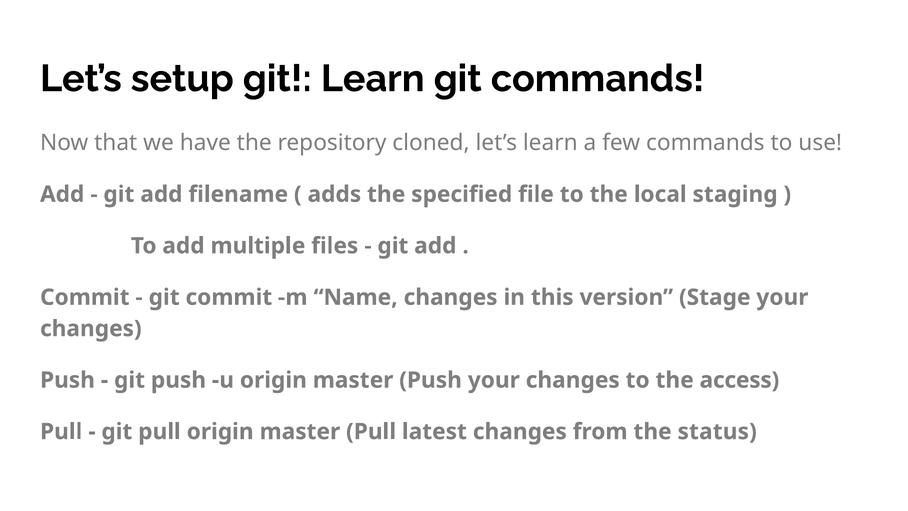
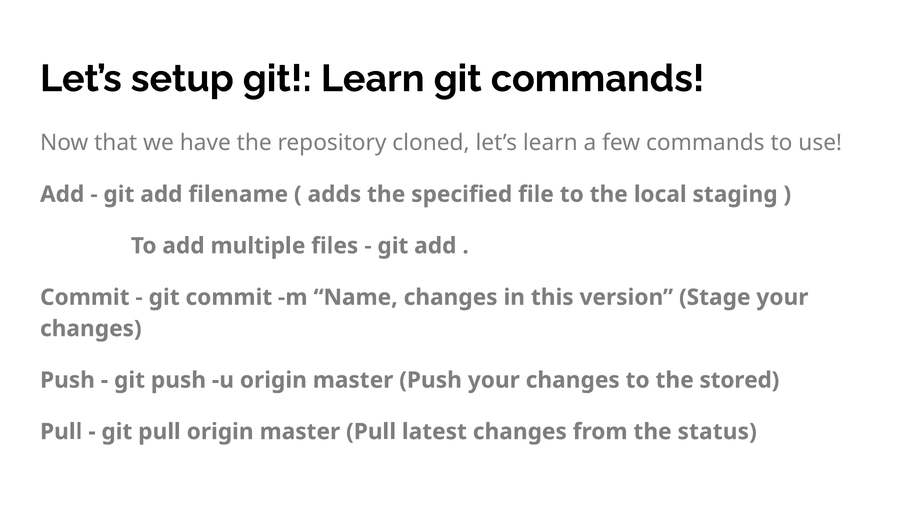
access: access -> stored
